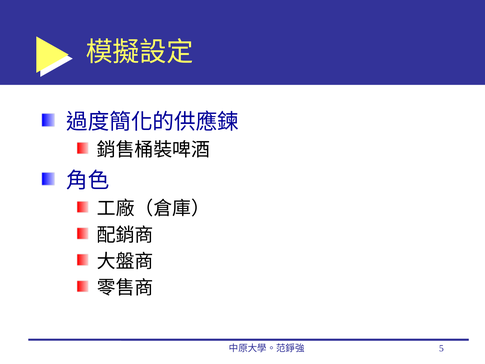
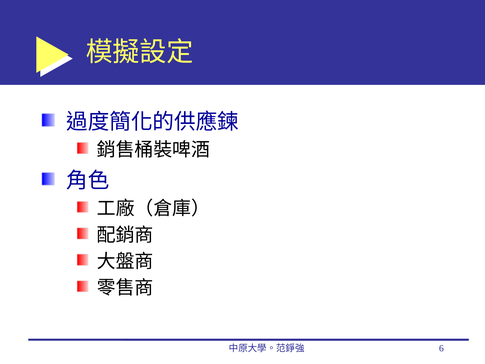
5: 5 -> 6
